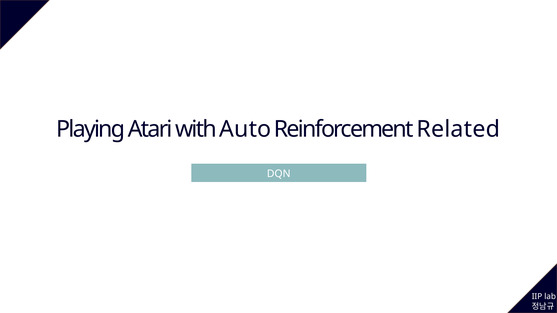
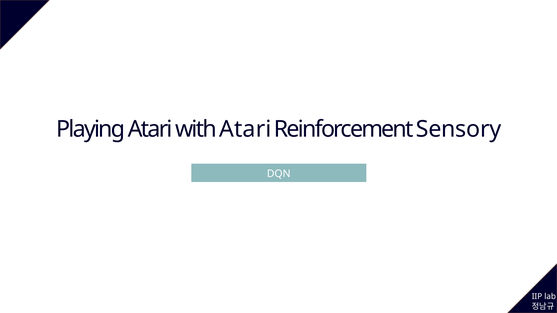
with Auto: Auto -> Atari
Related: Related -> Sensory
